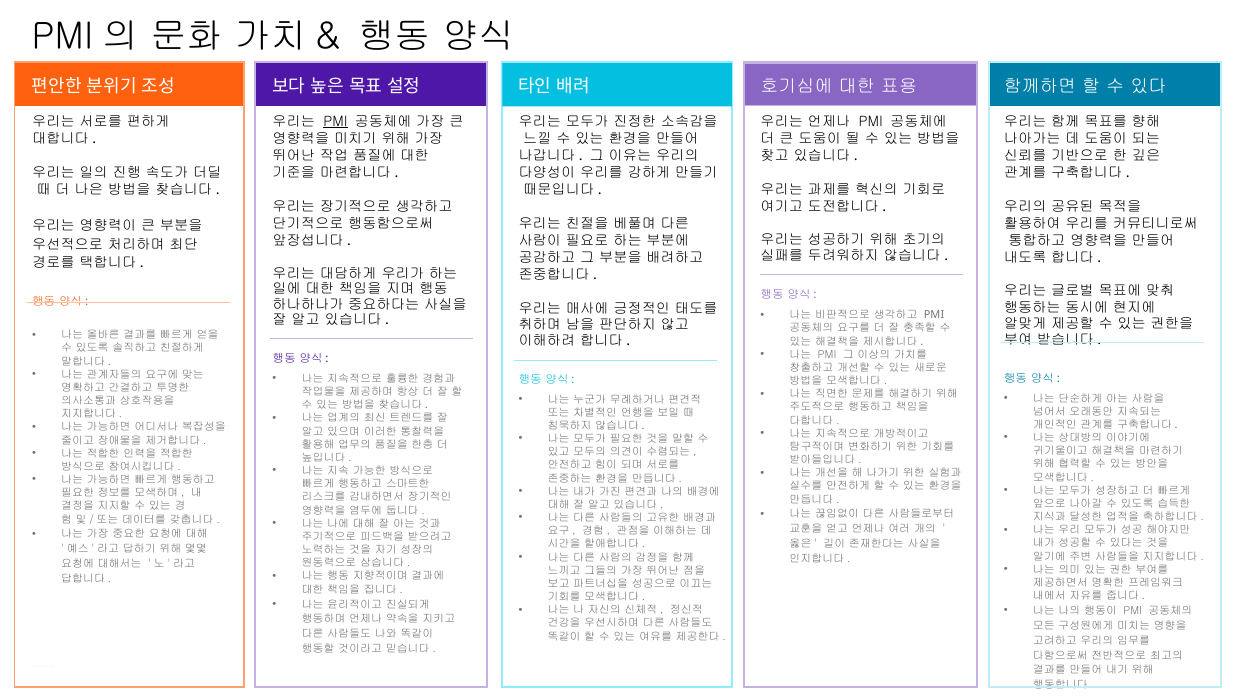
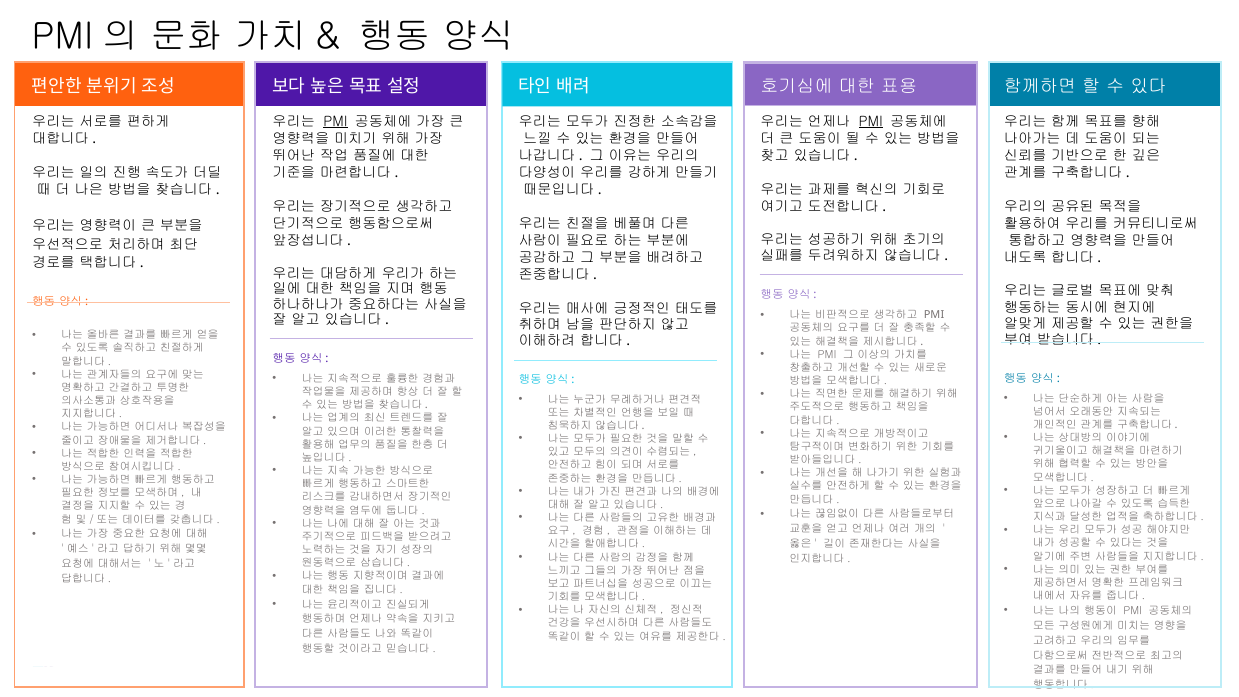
PMI at (871, 122) underline: none -> present
